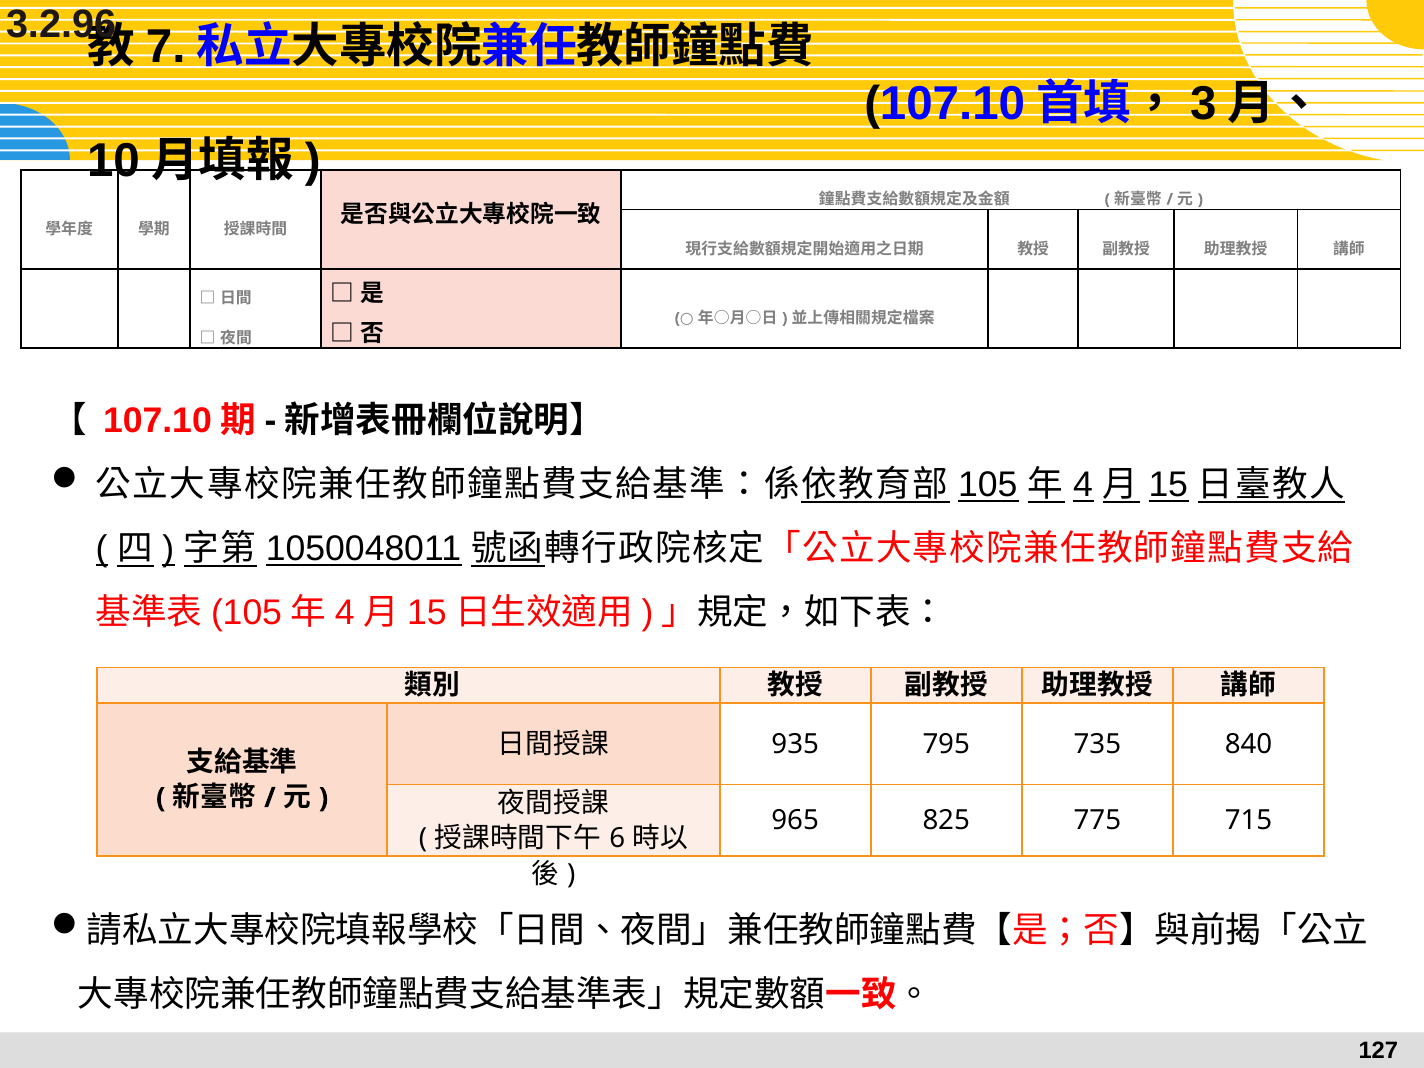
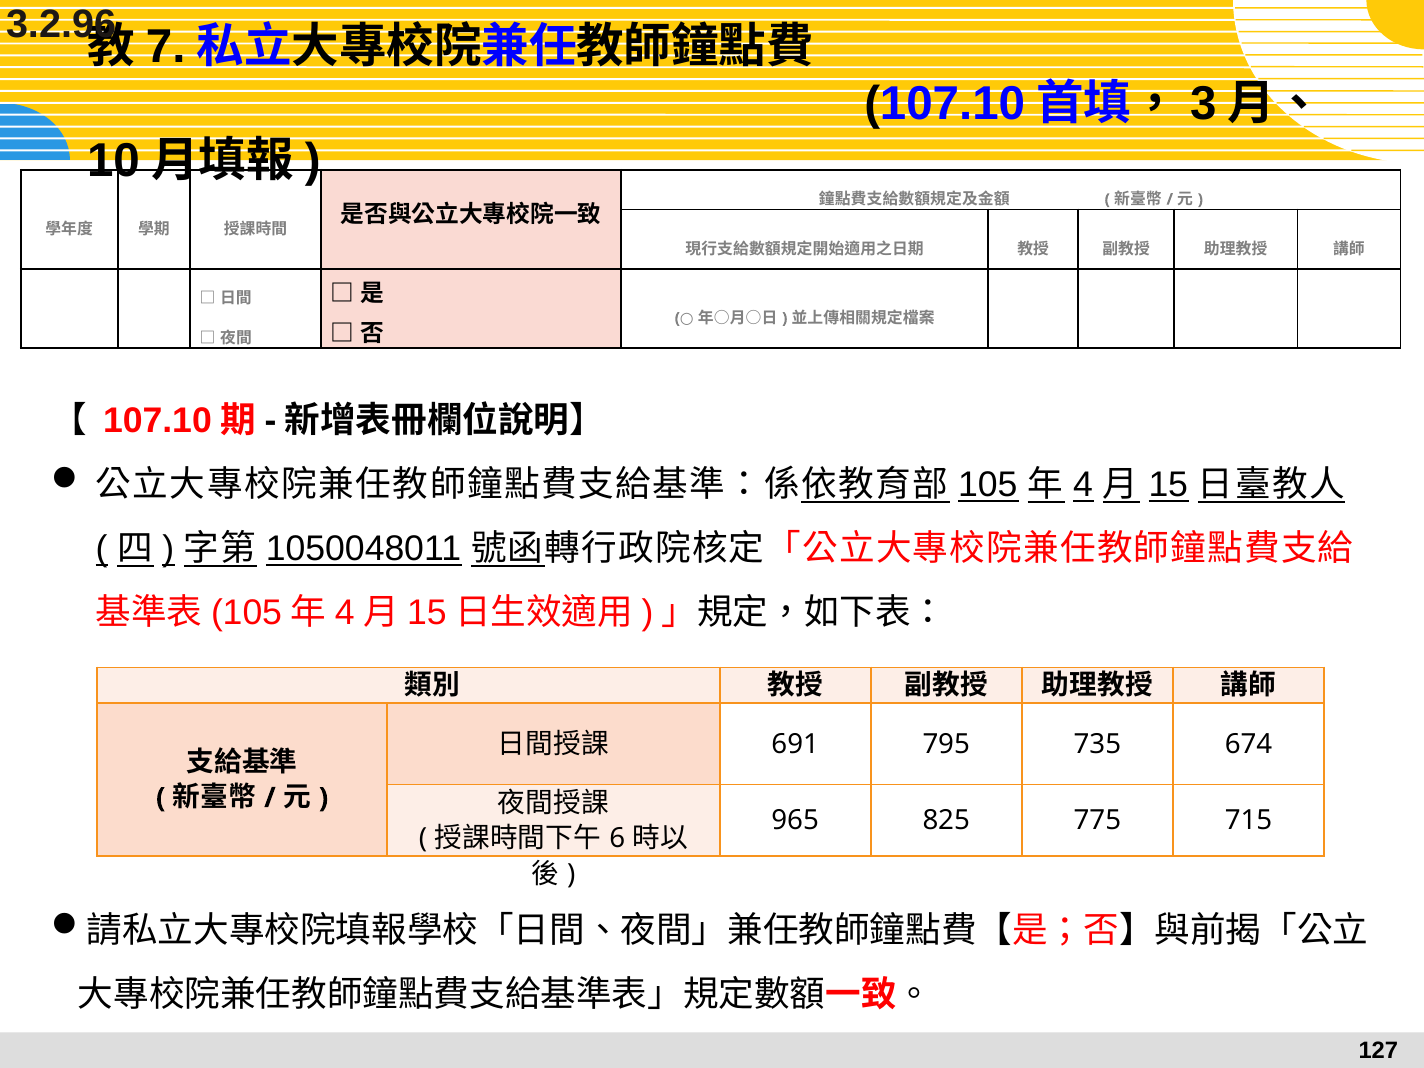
935: 935 -> 691
840: 840 -> 674
